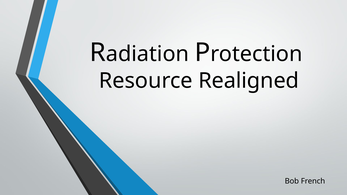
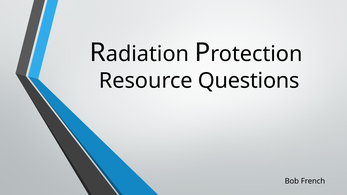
Realigned: Realigned -> Questions
